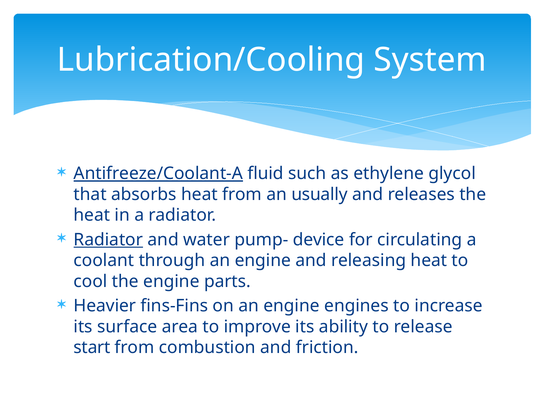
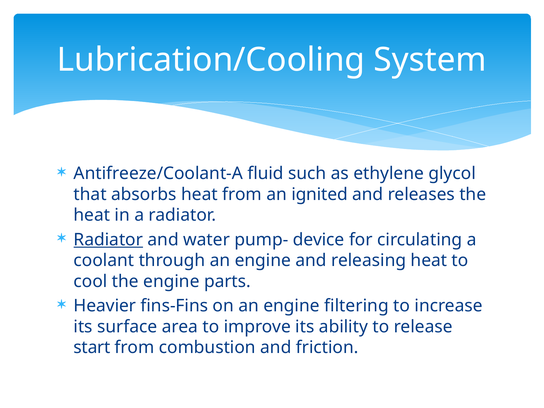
Antifreeze/Coolant-A underline: present -> none
usually: usually -> ignited
engines: engines -> filtering
